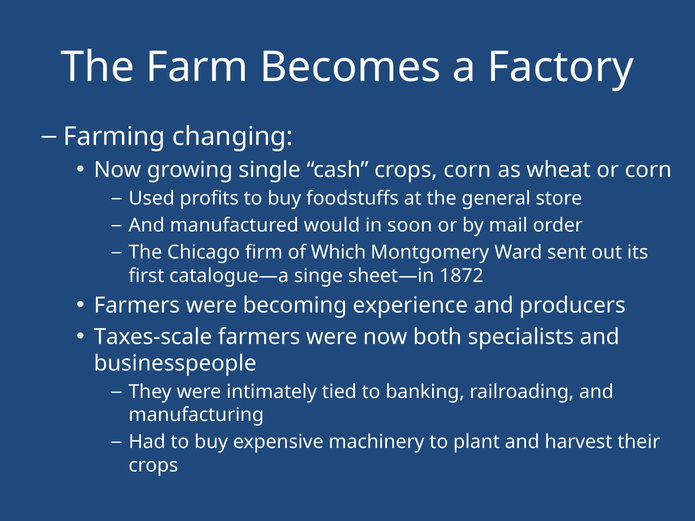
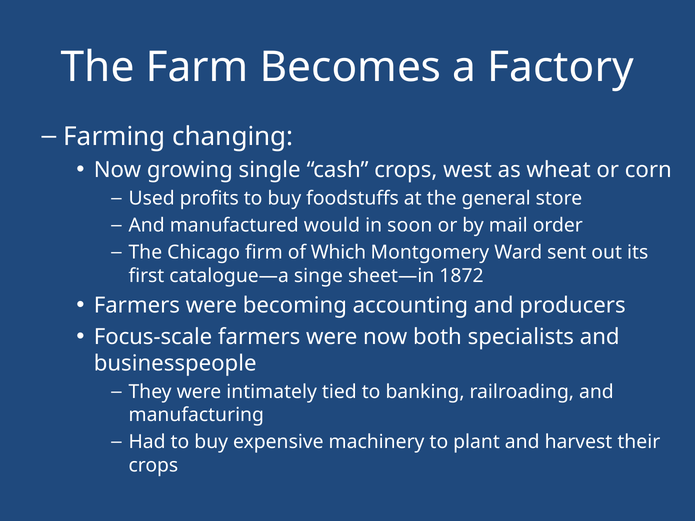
crops corn: corn -> west
experience: experience -> accounting
Taxes-scale: Taxes-scale -> Focus-scale
